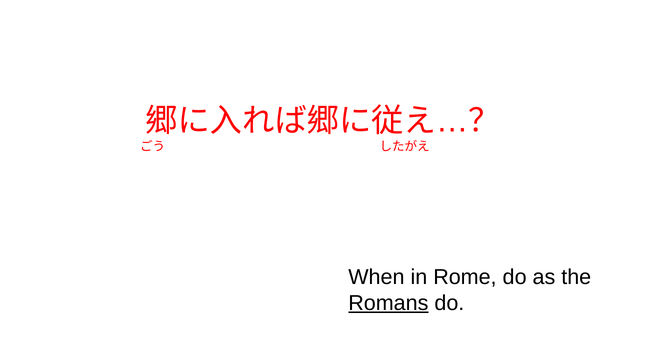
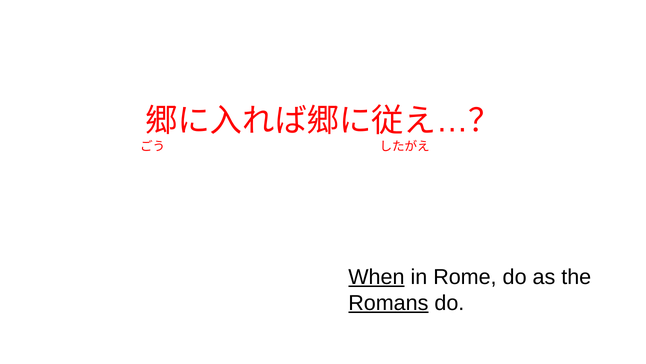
When underline: none -> present
